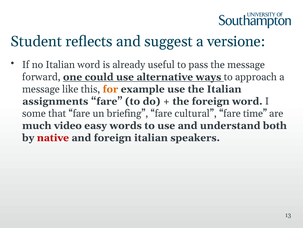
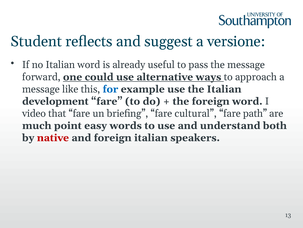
for colour: orange -> blue
assignments: assignments -> development
some: some -> video
time: time -> path
video: video -> point
